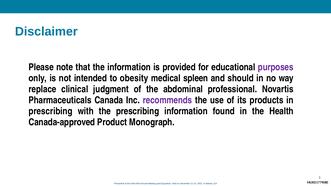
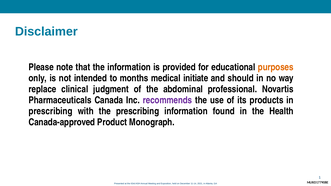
purposes colour: purple -> orange
obesity: obesity -> months
spleen: spleen -> initiate
